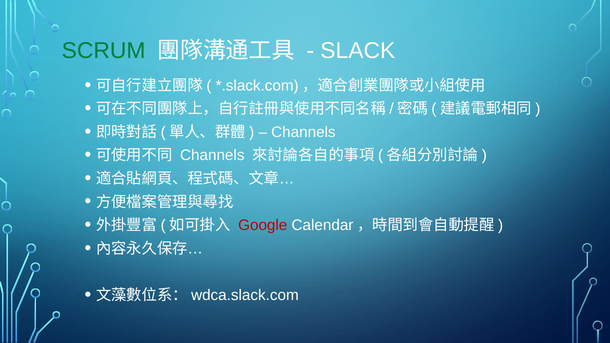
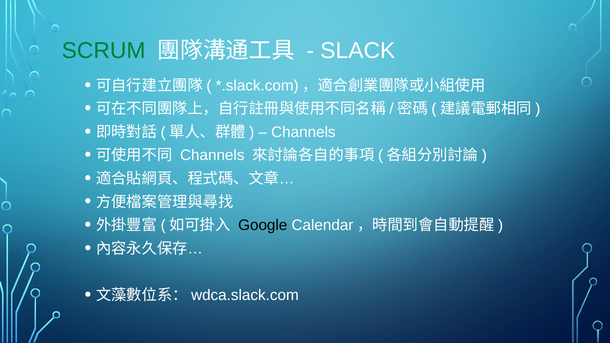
Google colour: red -> black
